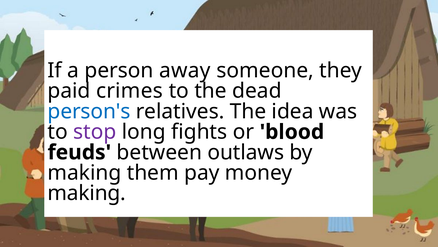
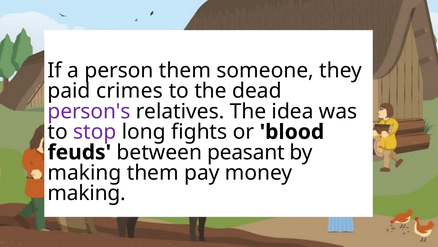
person away: away -> them
person's colour: blue -> purple
outlaws: outlaws -> peasant
